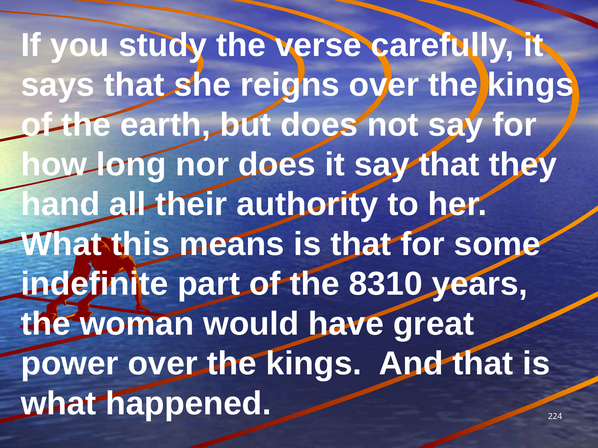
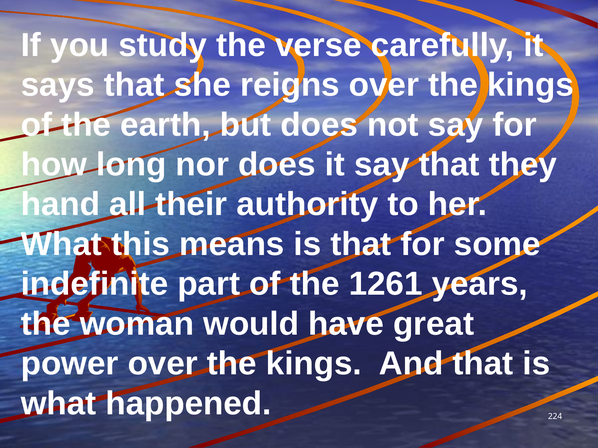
8310: 8310 -> 1261
